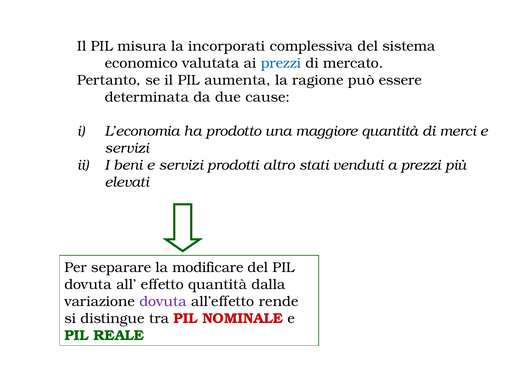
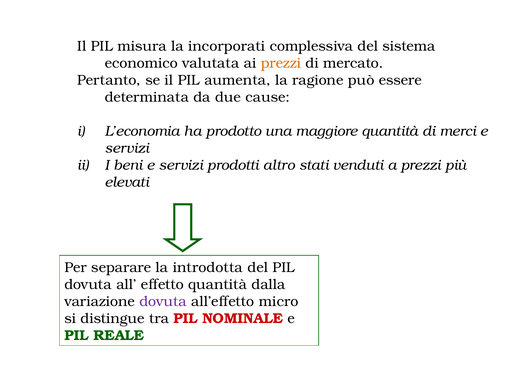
prezzi at (281, 63) colour: blue -> orange
modificare: modificare -> introdotta
rende: rende -> micro
